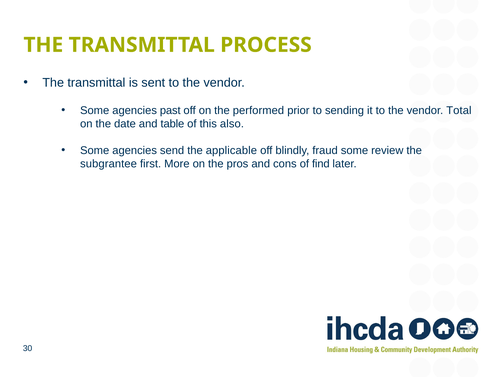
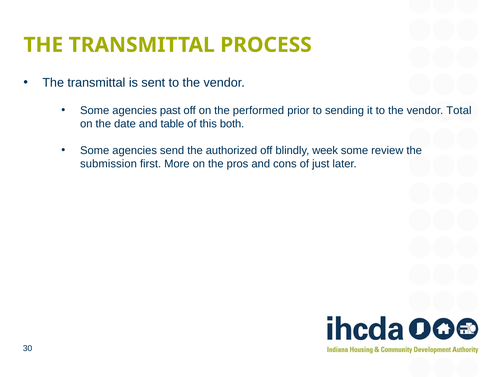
also: also -> both
applicable: applicable -> authorized
fraud: fraud -> week
subgrantee: subgrantee -> submission
find: find -> just
